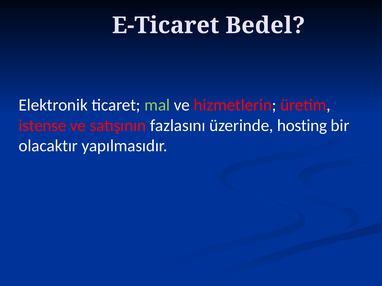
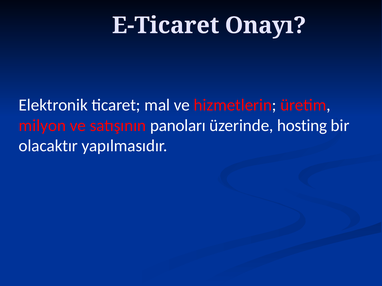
Bedel: Bedel -> Onayı
mal colour: light green -> white
istense: istense -> milyon
fazlasını: fazlasını -> panoları
